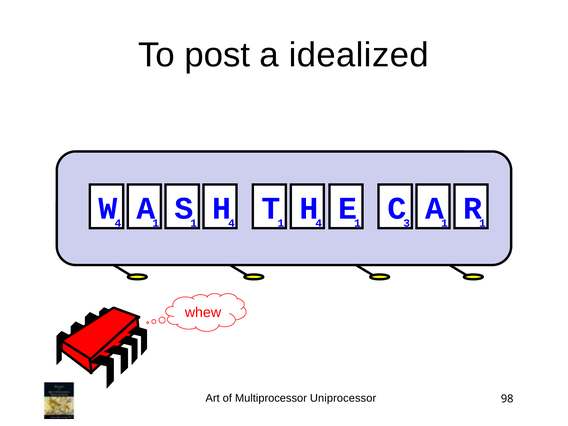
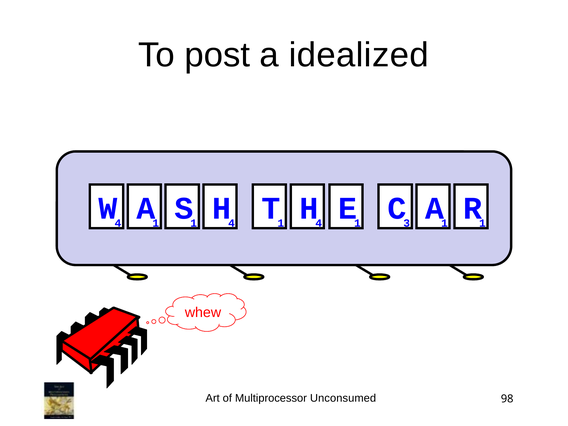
Uniprocessor: Uniprocessor -> Unconsumed
